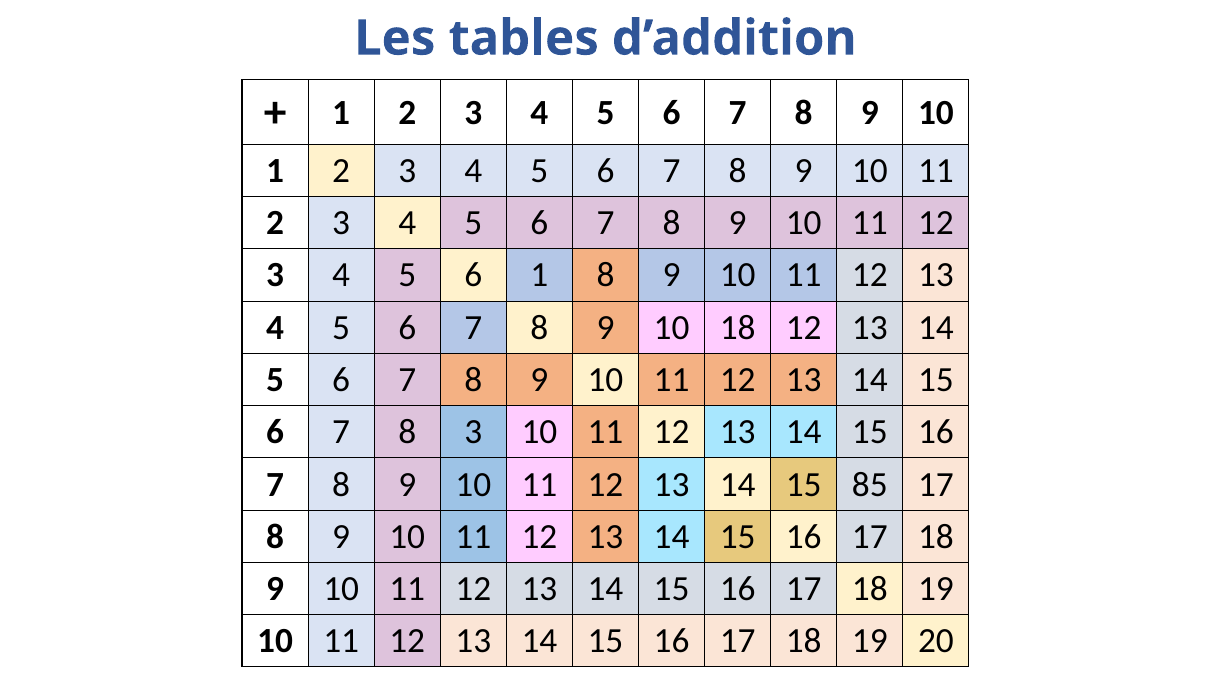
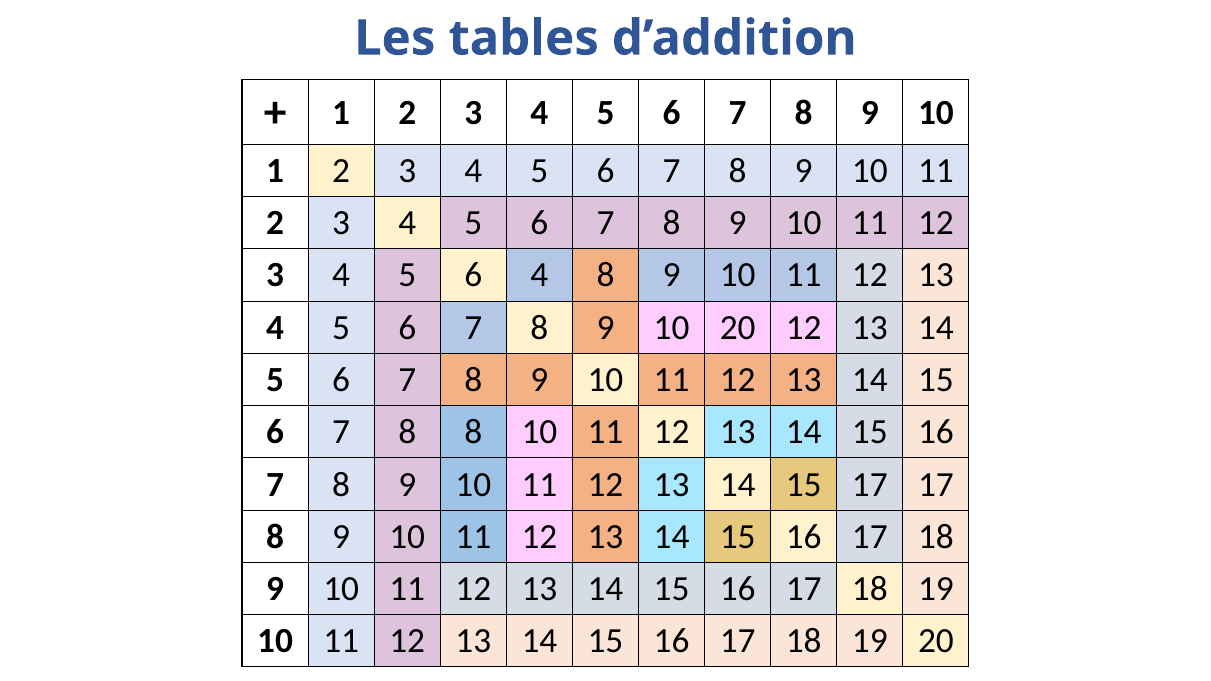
6 1: 1 -> 4
10 18: 18 -> 20
8 3: 3 -> 8
15 85: 85 -> 17
